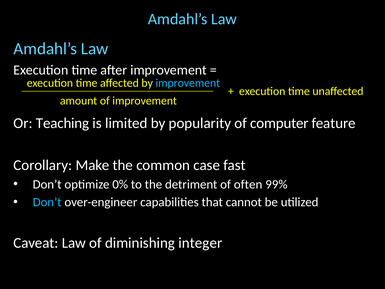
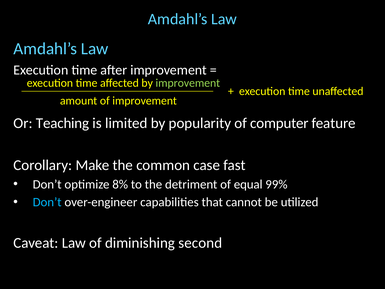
improvement at (188, 83) colour: light blue -> light green
0%: 0% -> 8%
often: often -> equal
integer: integer -> second
